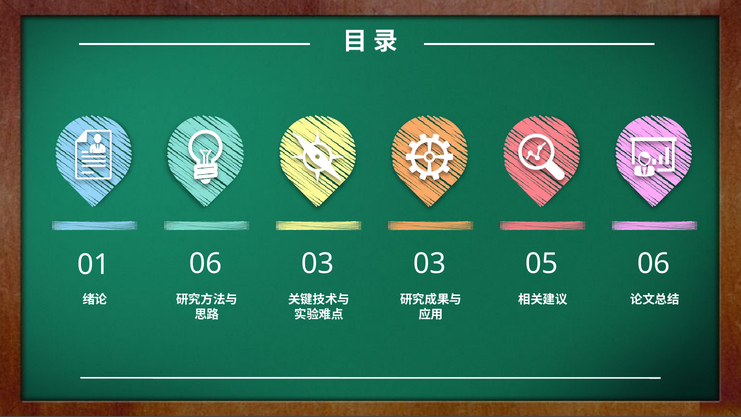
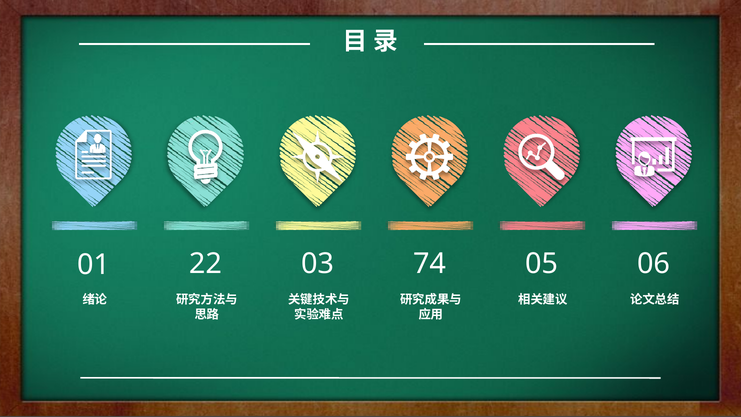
01 06: 06 -> 22
03 03: 03 -> 74
